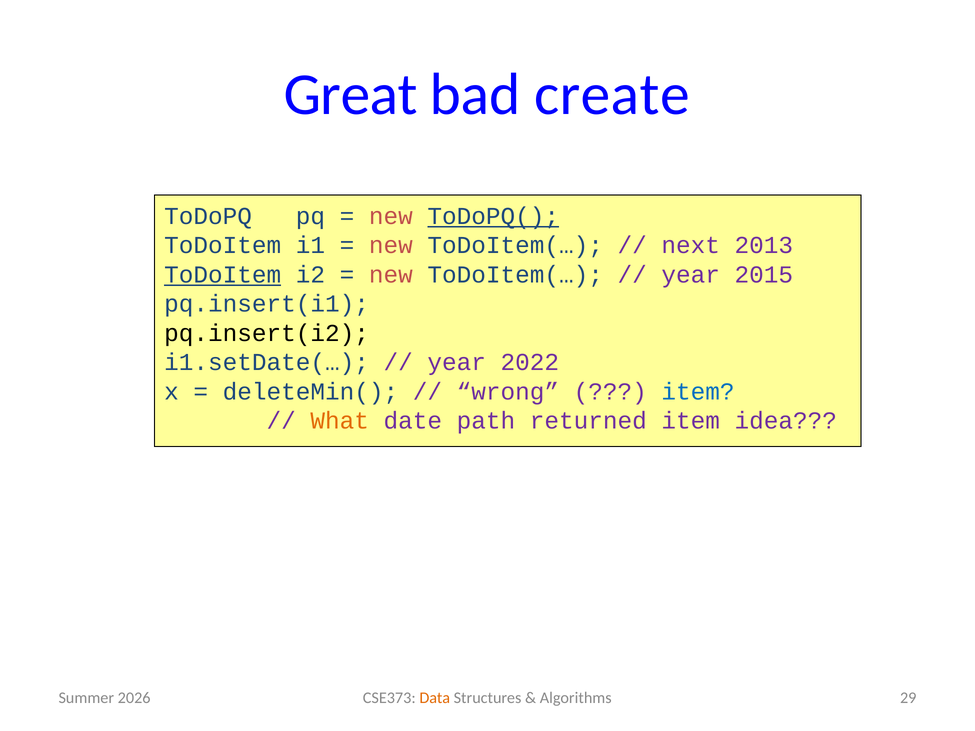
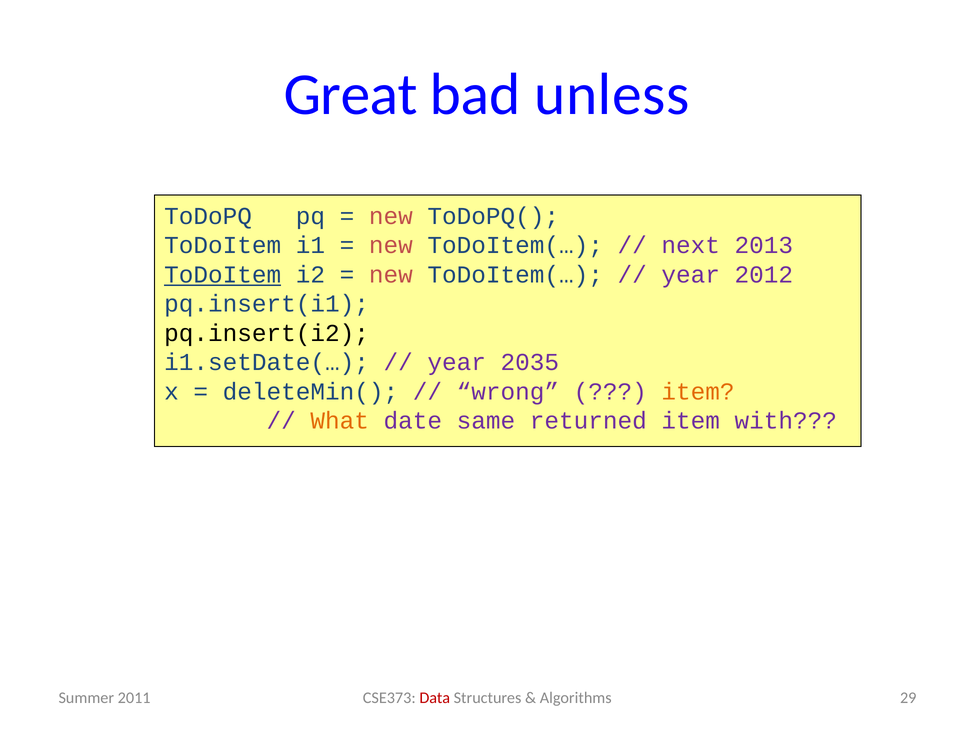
create: create -> unless
ToDoPQ( underline: present -> none
2015: 2015 -> 2012
2022: 2022 -> 2035
item at (698, 392) colour: blue -> orange
path: path -> same
idea: idea -> with
Data colour: orange -> red
2026: 2026 -> 2011
